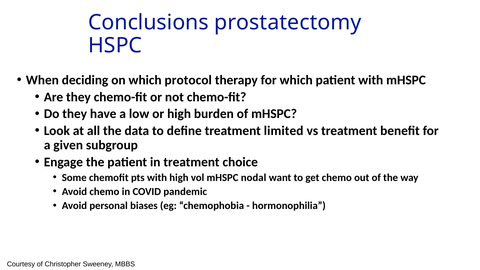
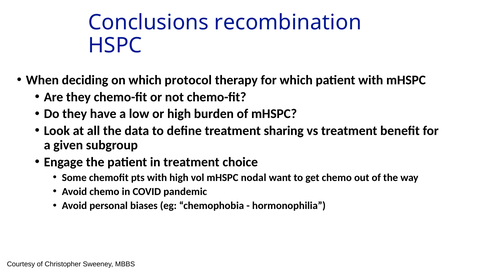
prostatectomy: prostatectomy -> recombination
limited: limited -> sharing
